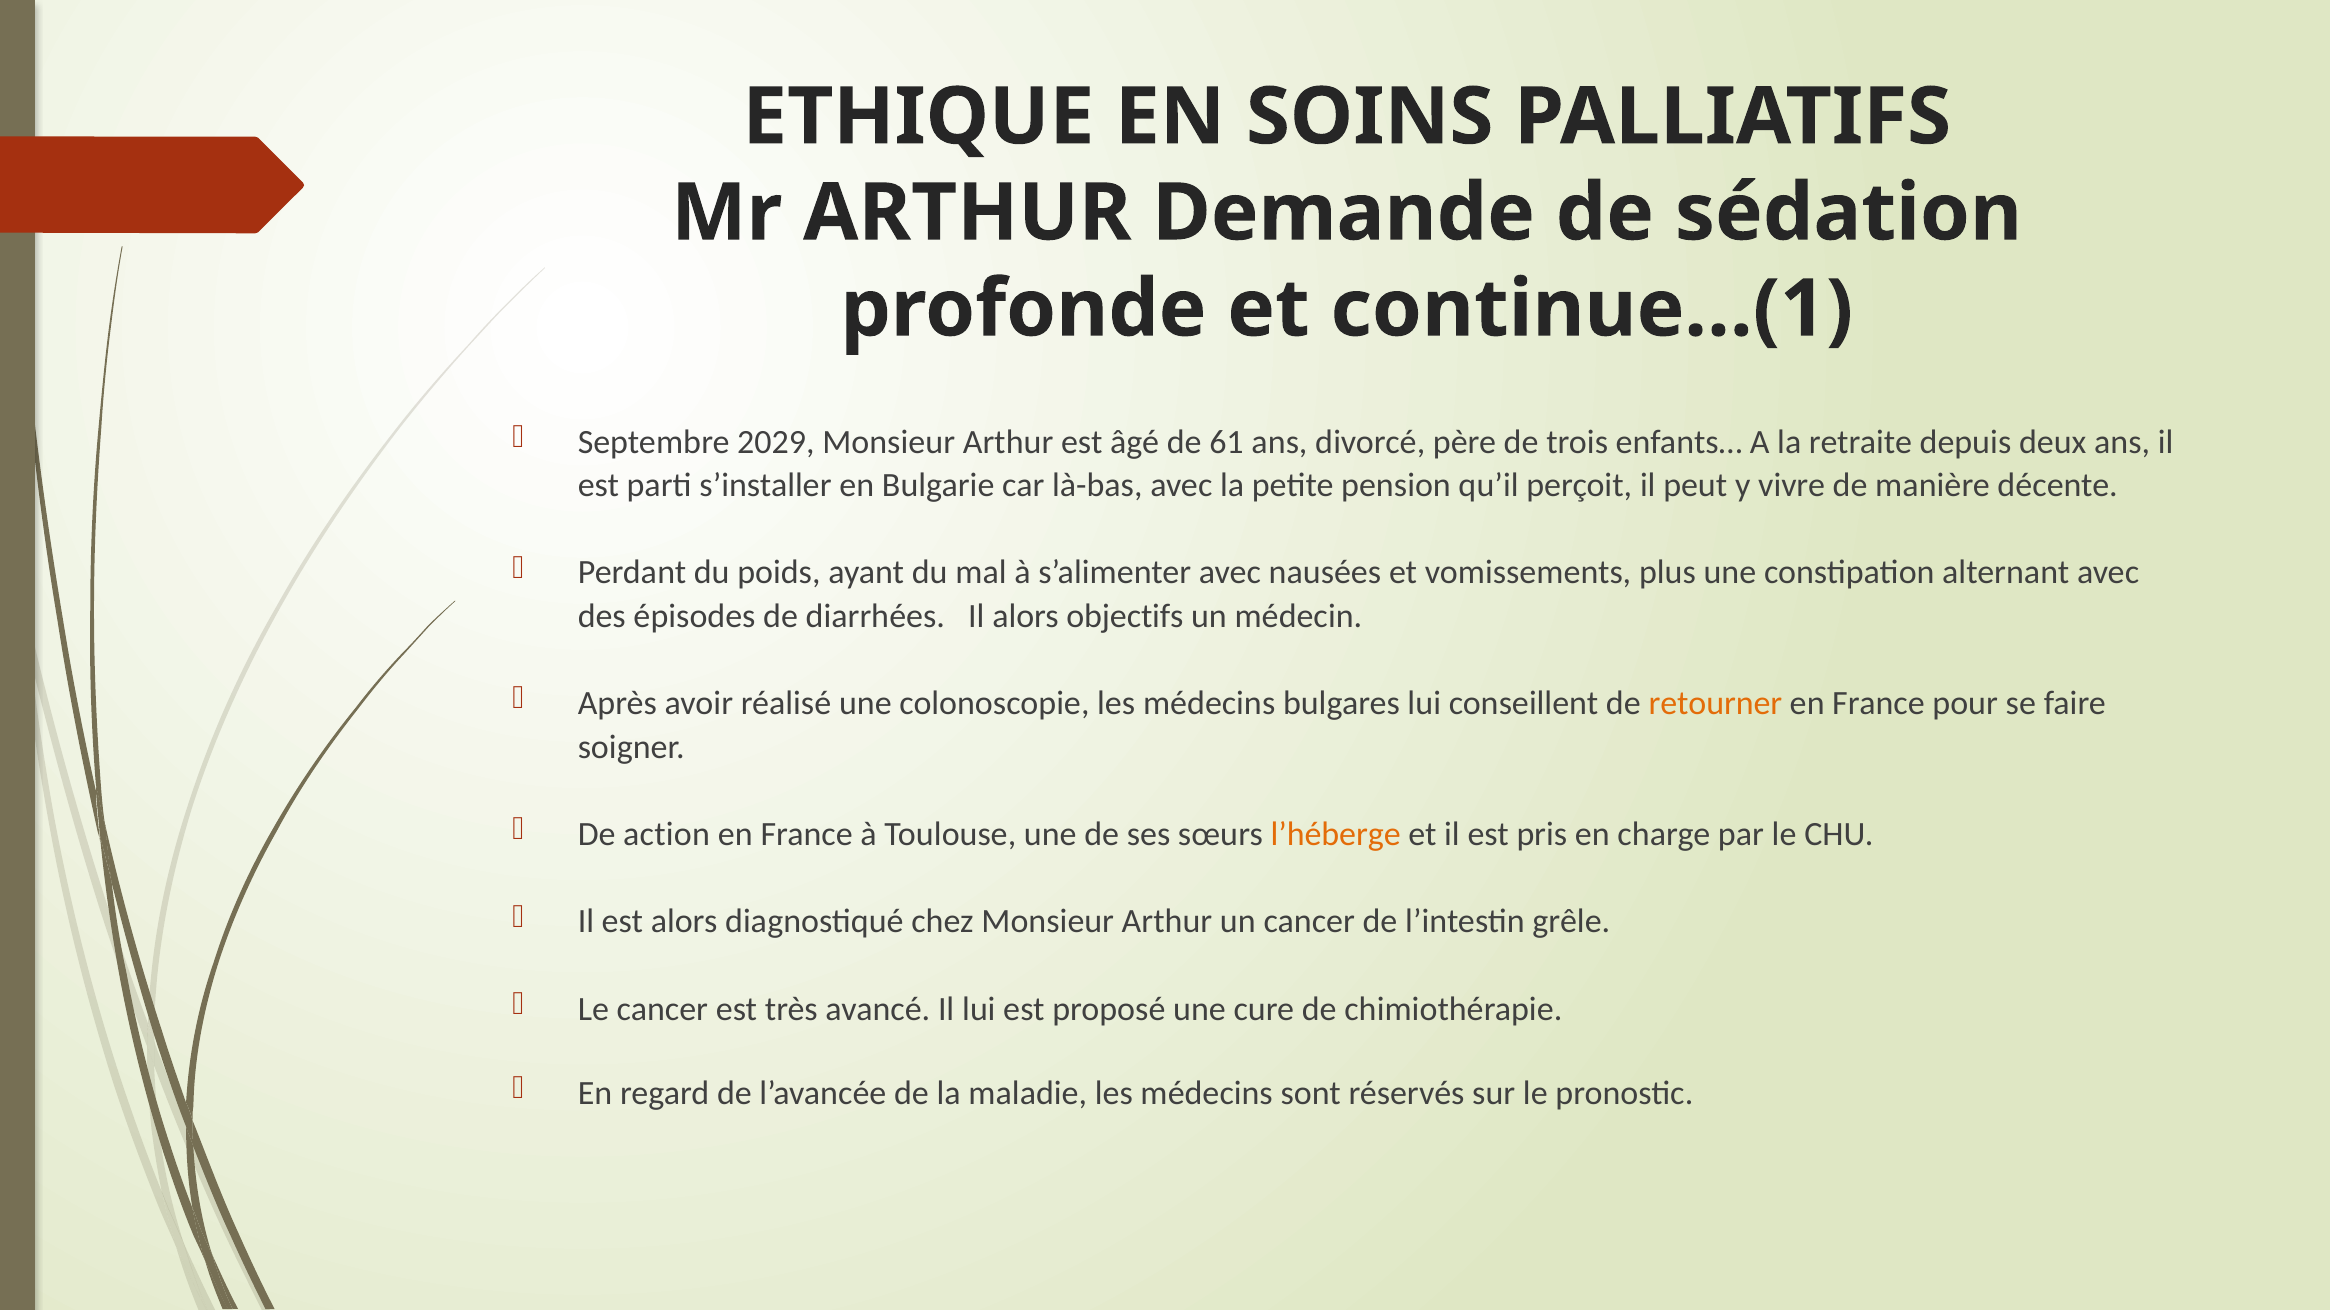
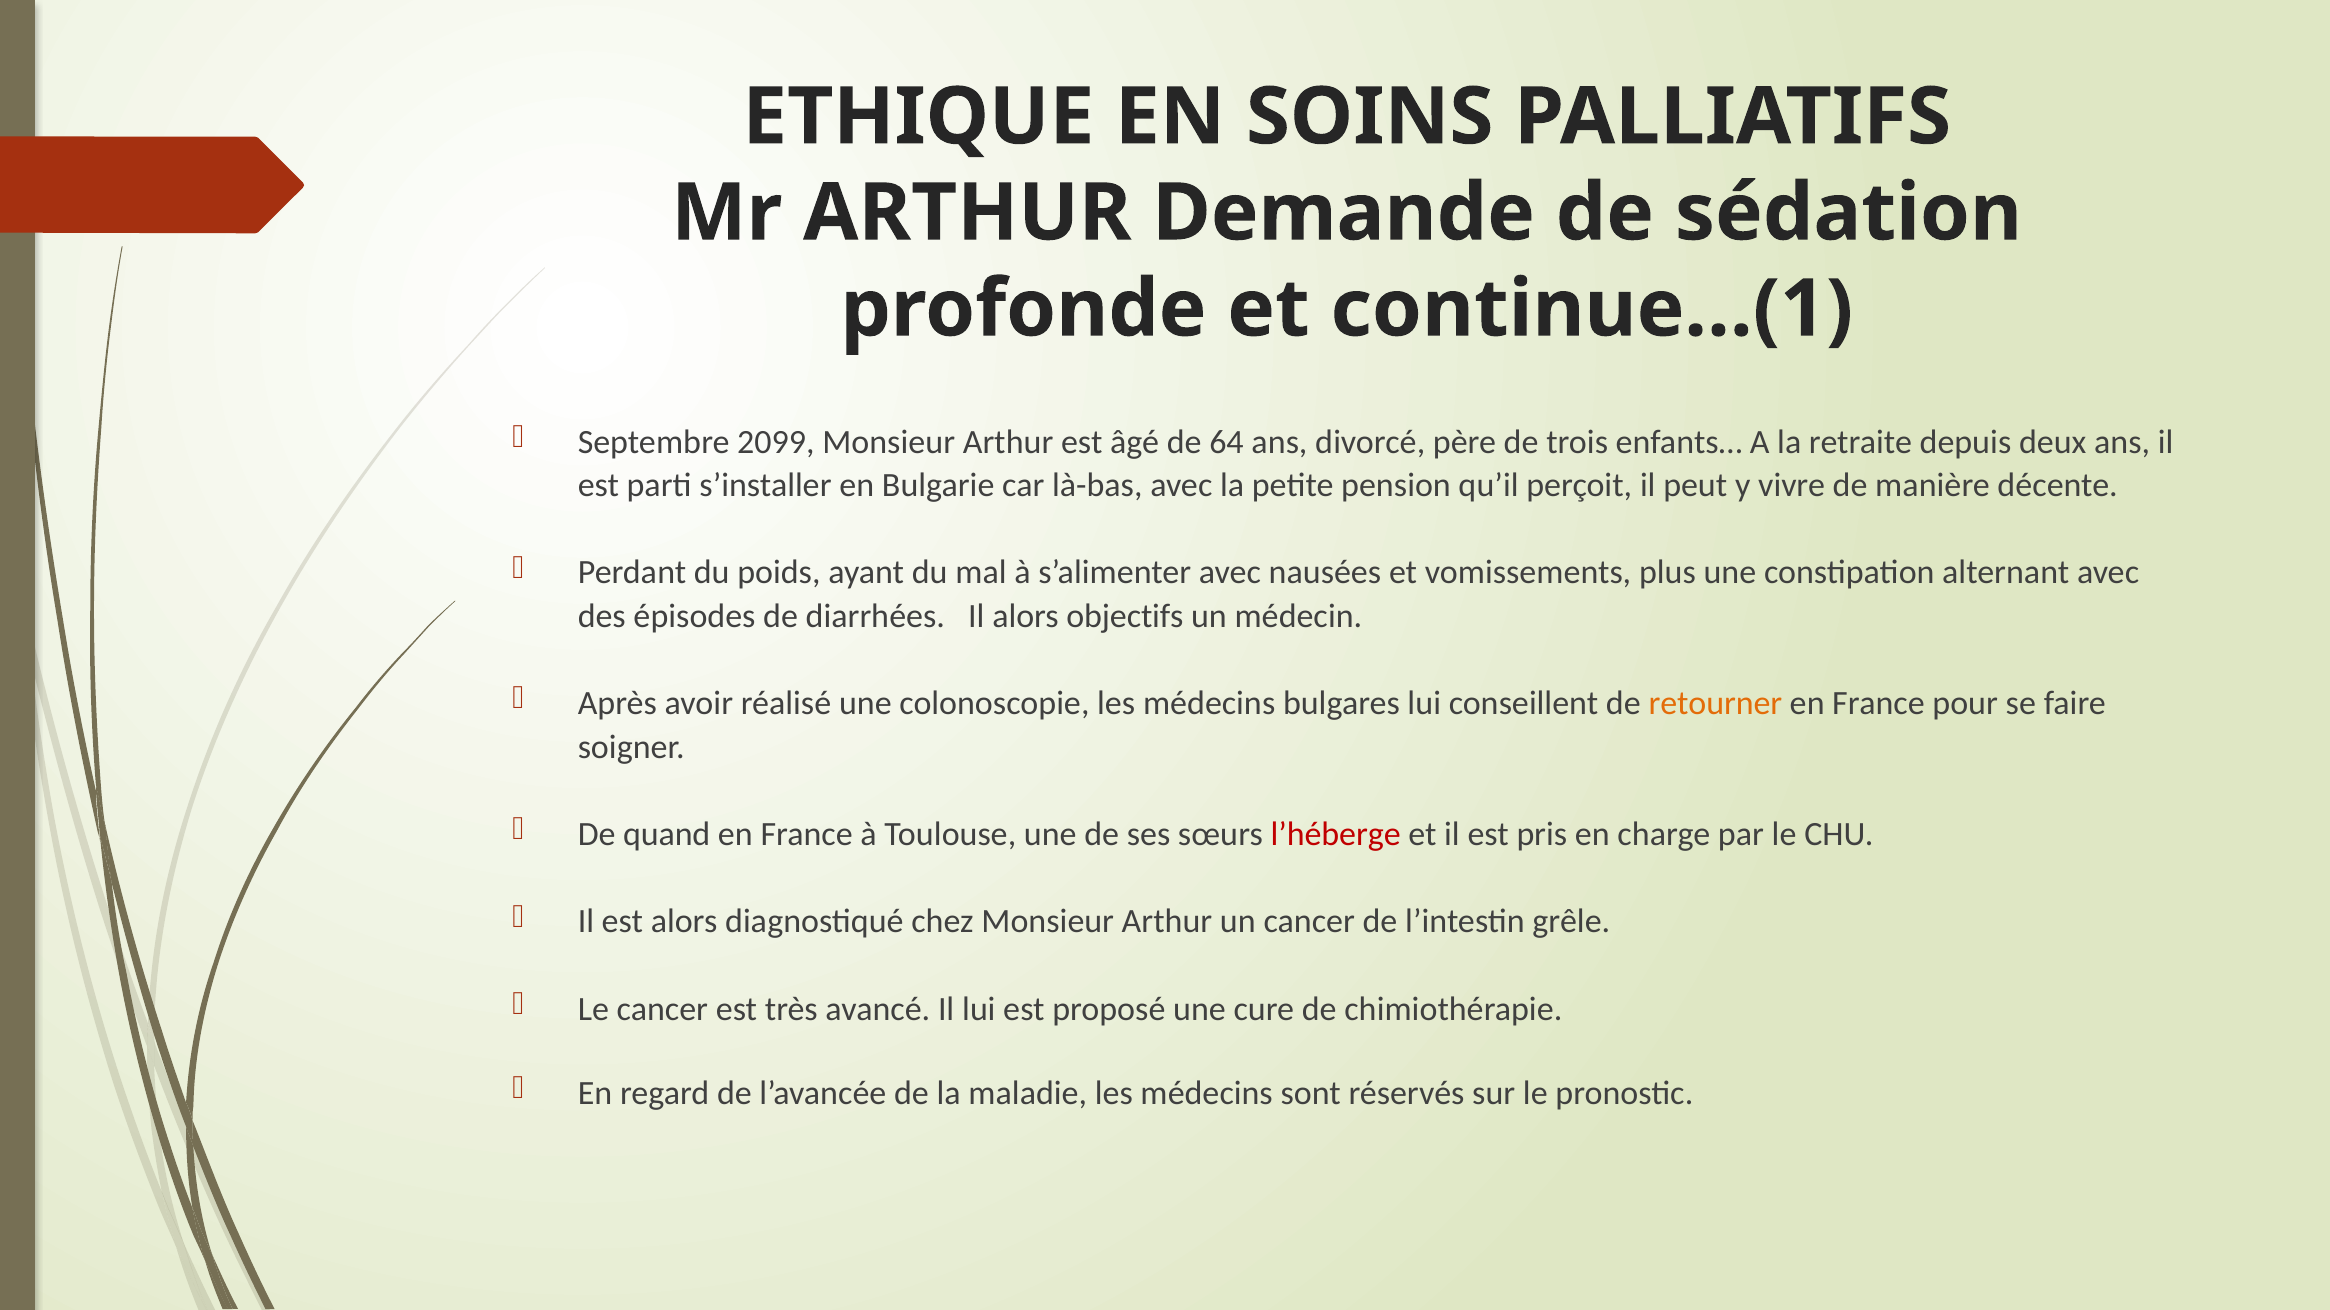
2029: 2029 -> 2099
61: 61 -> 64
action: action -> quand
l’héberge colour: orange -> red
